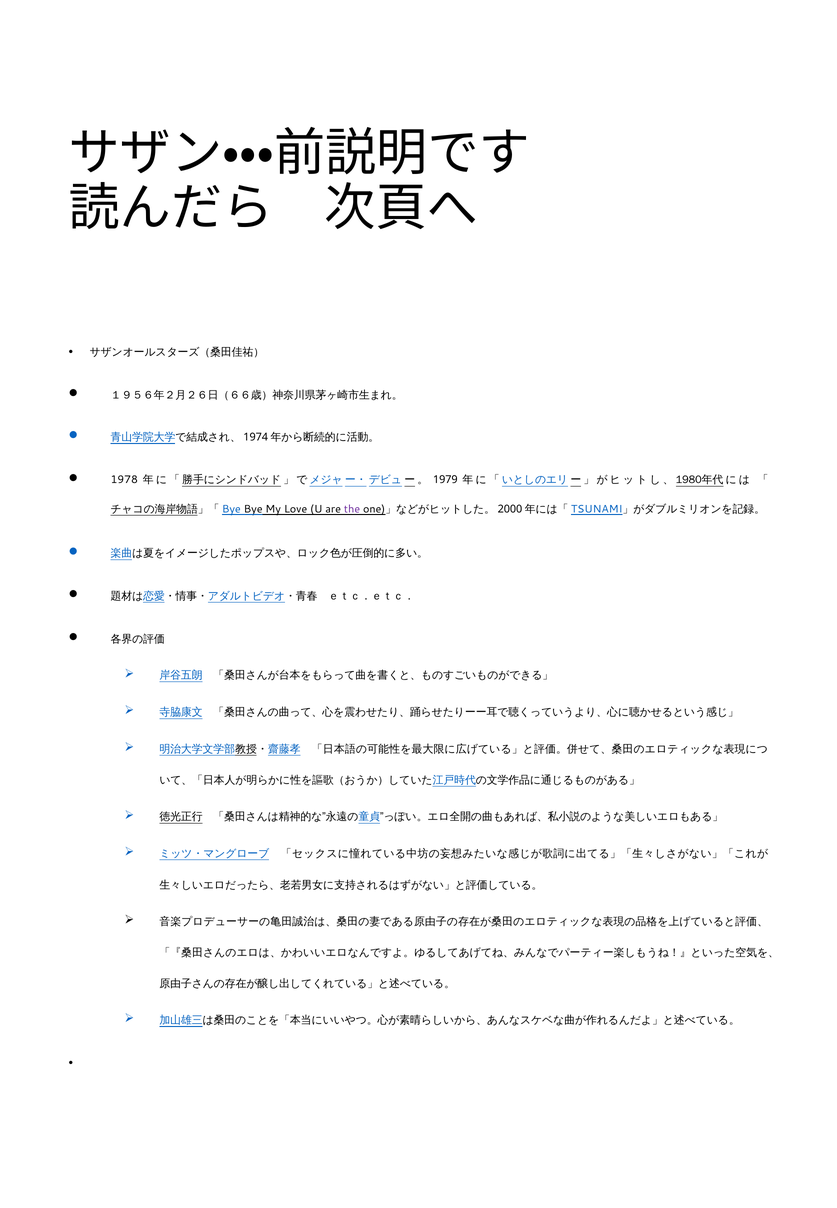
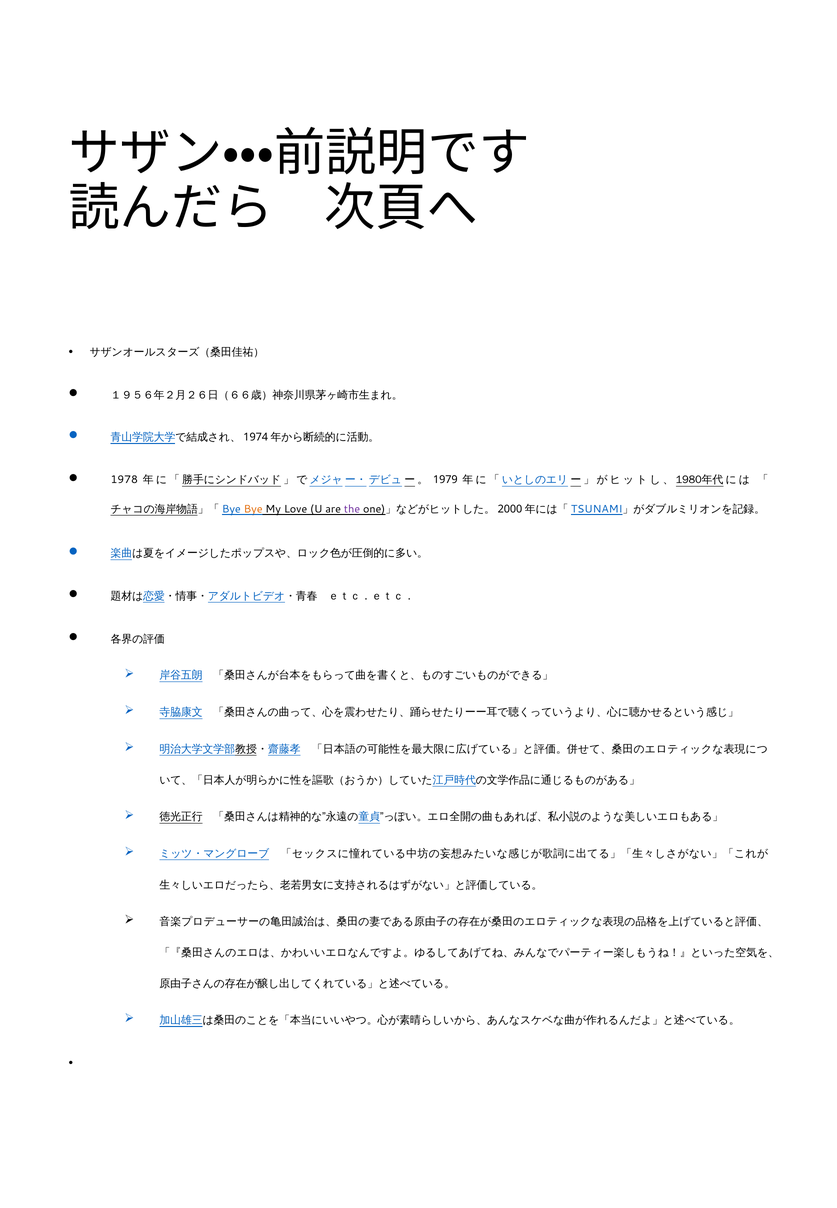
Bye colour: black -> orange
